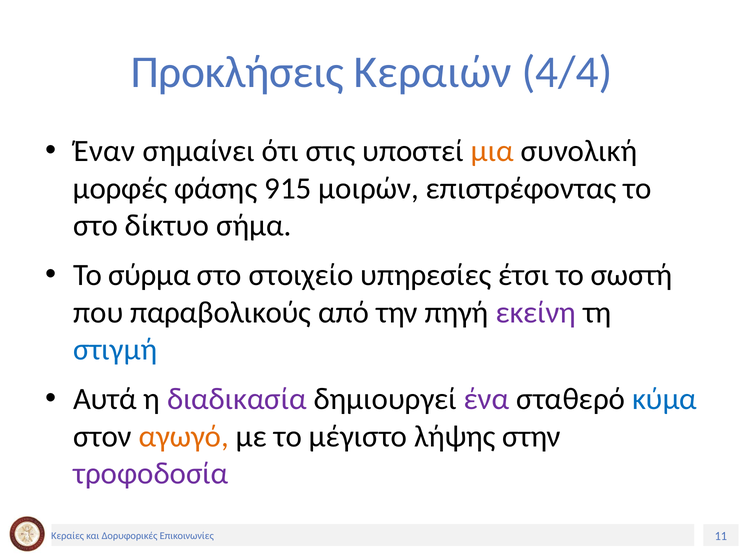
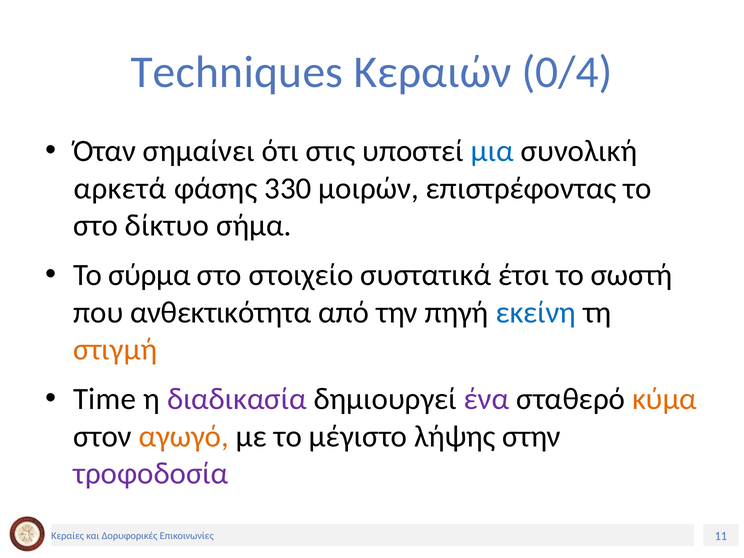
Προκλήσεις: Προκλήσεις -> Techniques
4/4: 4/4 -> 0/4
Έναν: Έναν -> Όταν
μια colour: orange -> blue
μορφές: μορφές -> αρκετά
915: 915 -> 330
υπηρεσίες: υπηρεσίες -> συστατικά
παραβολικούς: παραβολικούς -> ανθεκτικότητα
εκείνη colour: purple -> blue
στιγμή colour: blue -> orange
Αυτά: Αυτά -> Time
κύμα colour: blue -> orange
